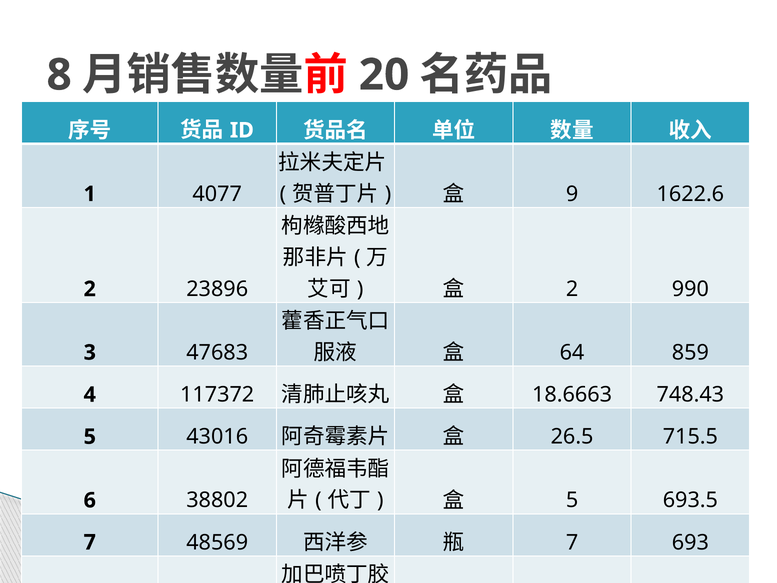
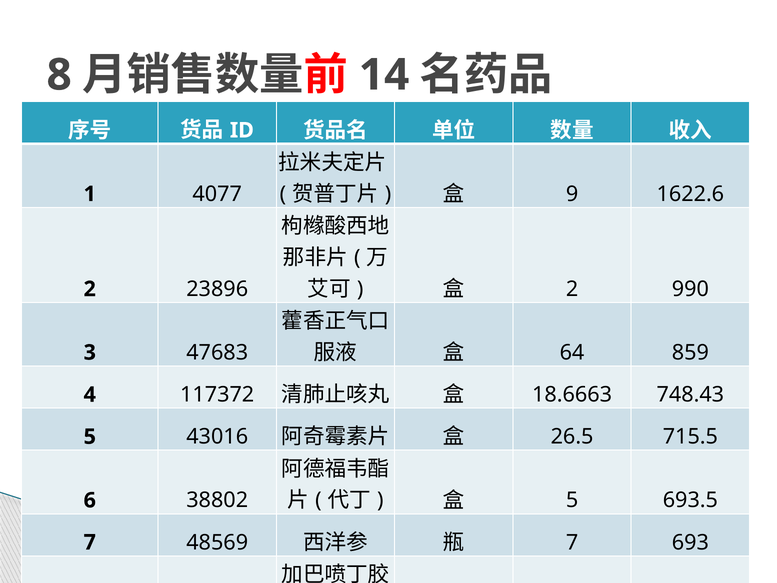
20: 20 -> 14
